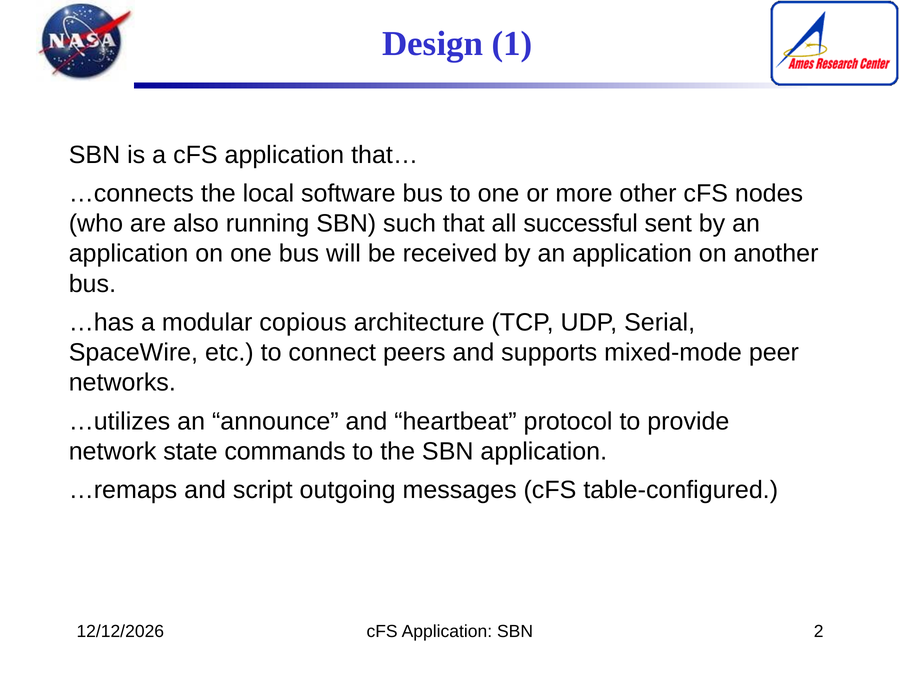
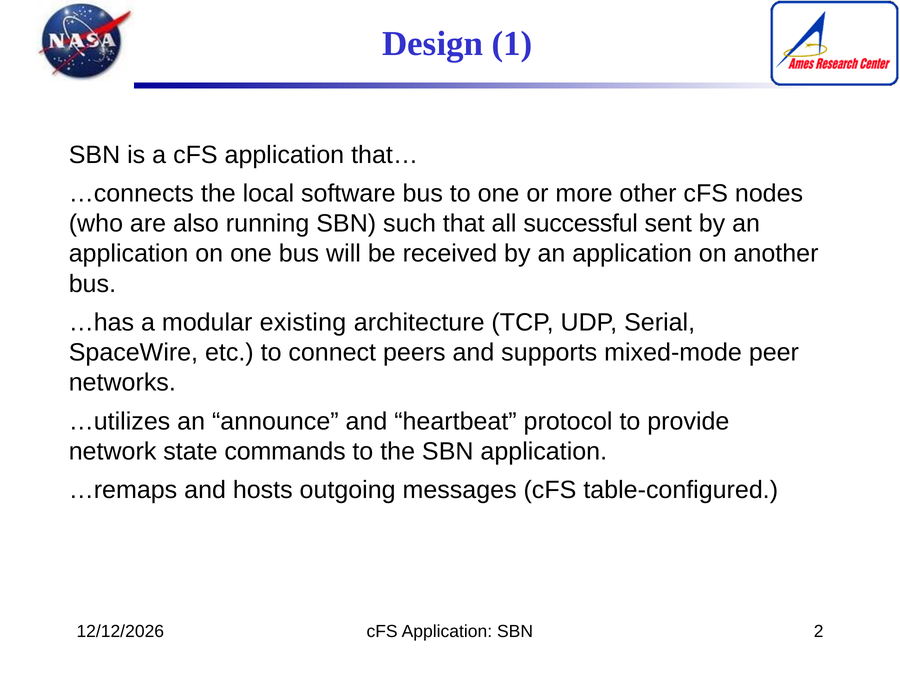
copious: copious -> existing
script: script -> hosts
